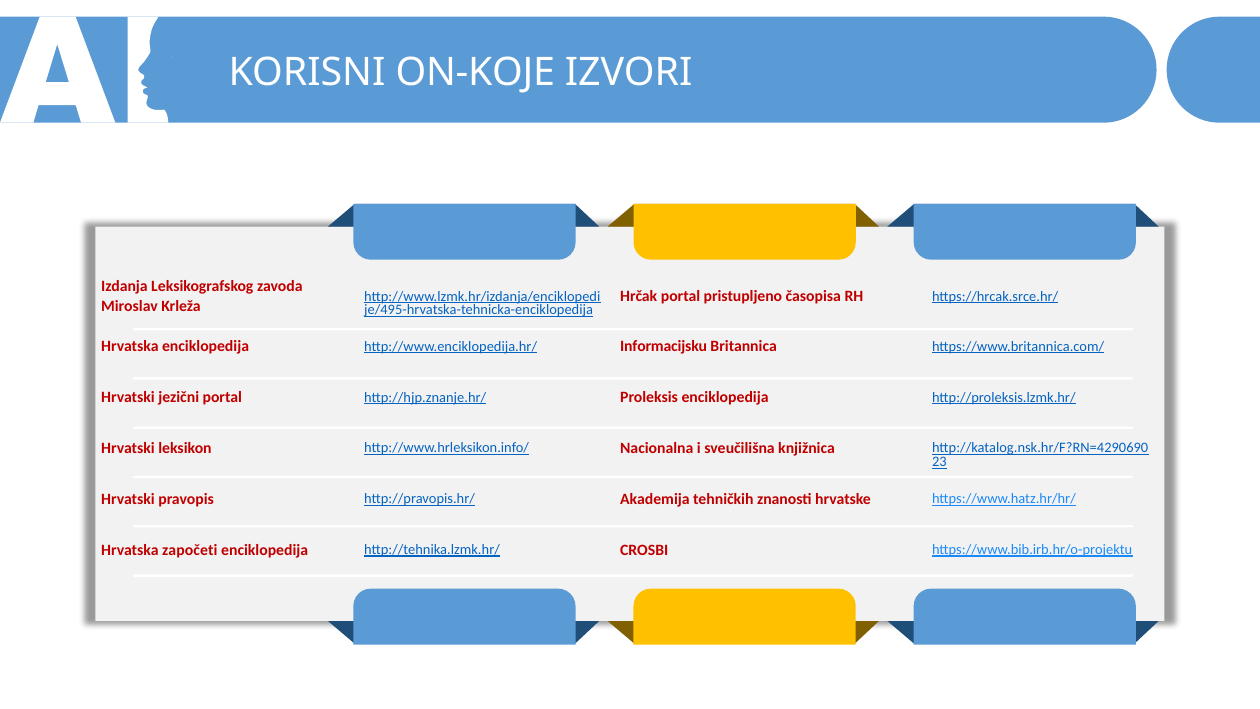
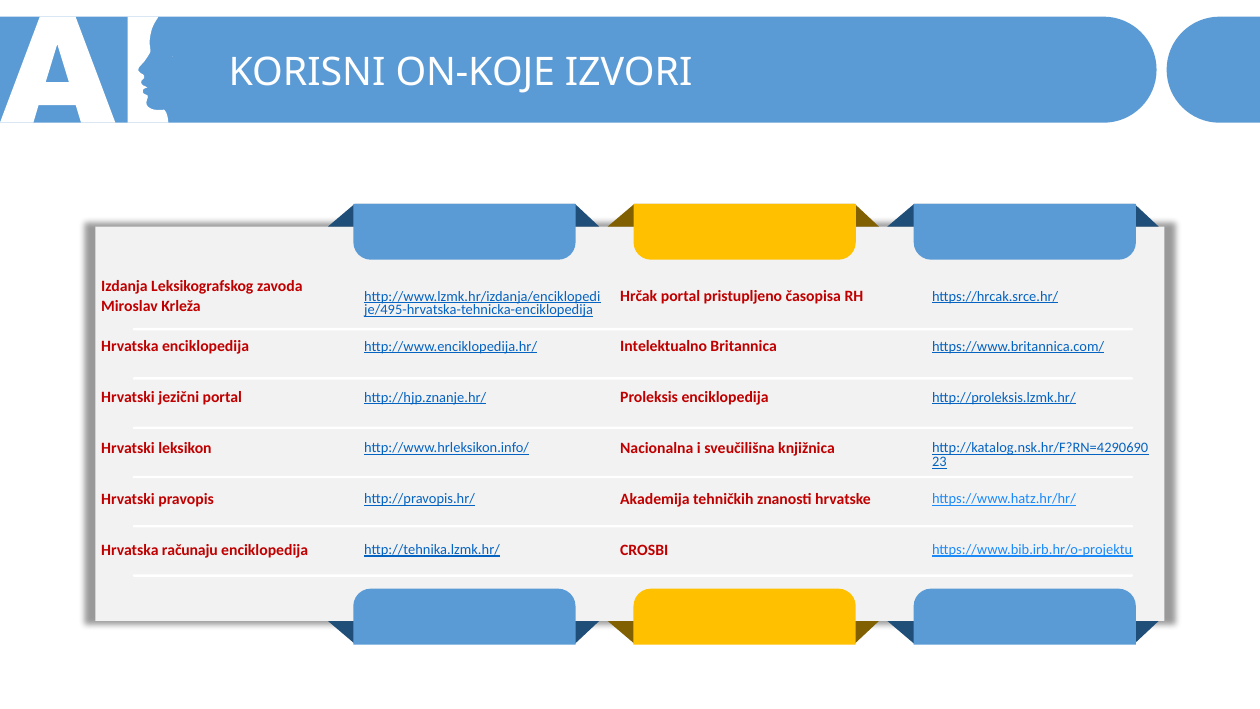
Informacijsku: Informacijsku -> Intelektualno
započeti: započeti -> računaju
